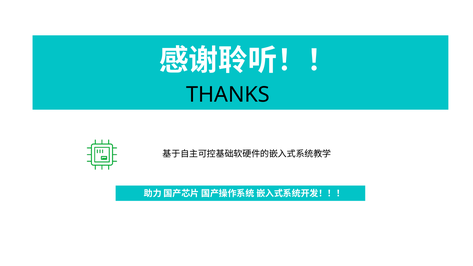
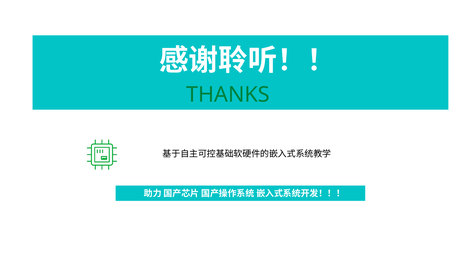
THANKS colour: black -> green
